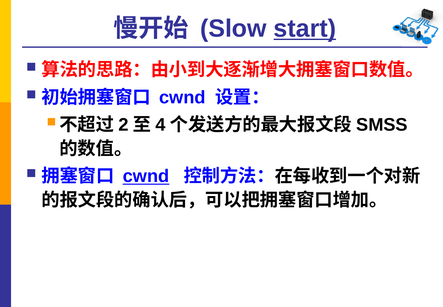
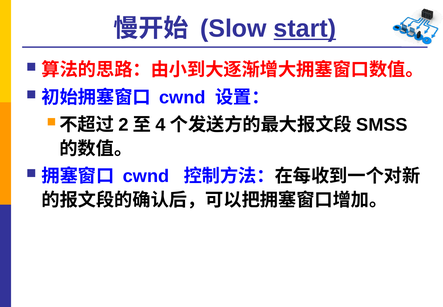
cwnd at (146, 176) underline: present -> none
